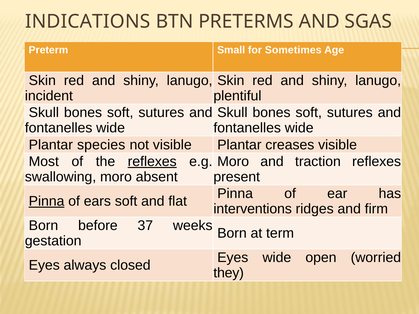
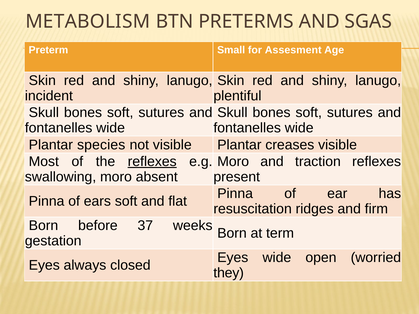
INDICATIONS: INDICATIONS -> METABOLISM
Sometimes: Sometimes -> Assesment
Pinna at (47, 201) underline: present -> none
interventions: interventions -> resuscitation
